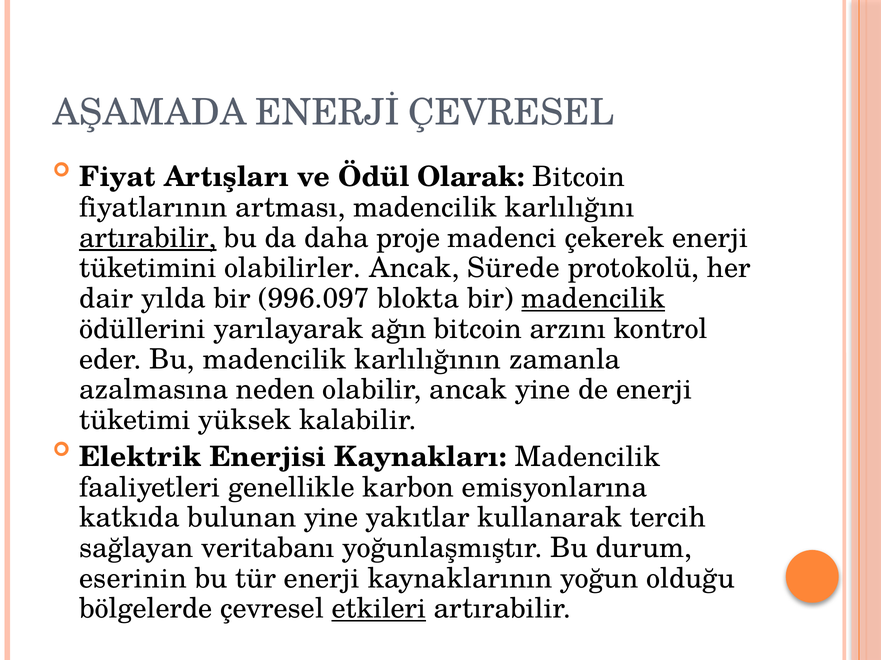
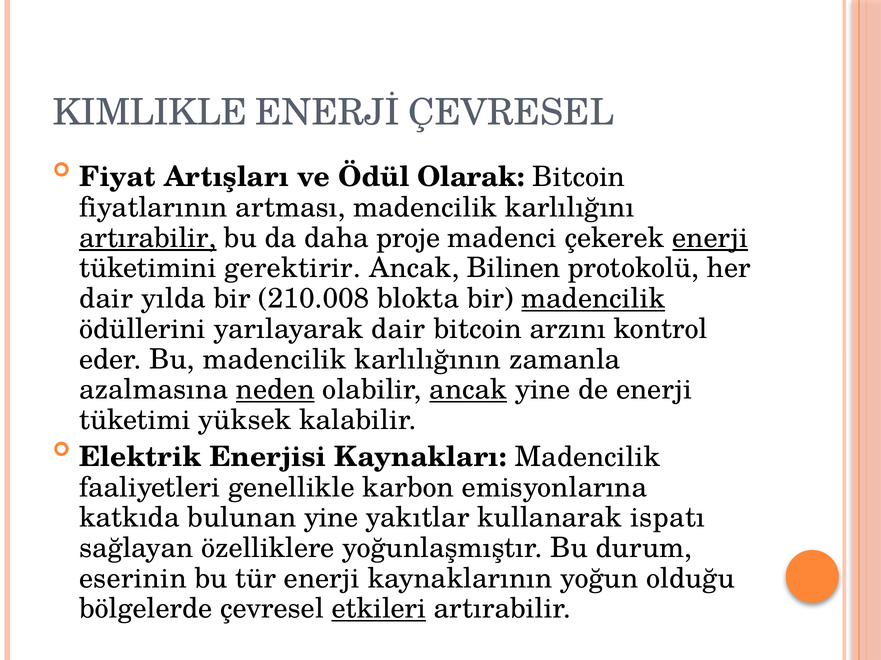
AŞAMADA: AŞAMADA -> KIMLIKLE
enerji at (710, 238) underline: none -> present
olabilirler: olabilirler -> gerektirir
Sürede: Sürede -> Bilinen
996.097: 996.097 -> 210.008
yarılayarak ağın: ağın -> dair
neden underline: none -> present
ancak at (468, 390) underline: none -> present
tercih: tercih -> ispatı
veritabanı: veritabanı -> özelliklere
